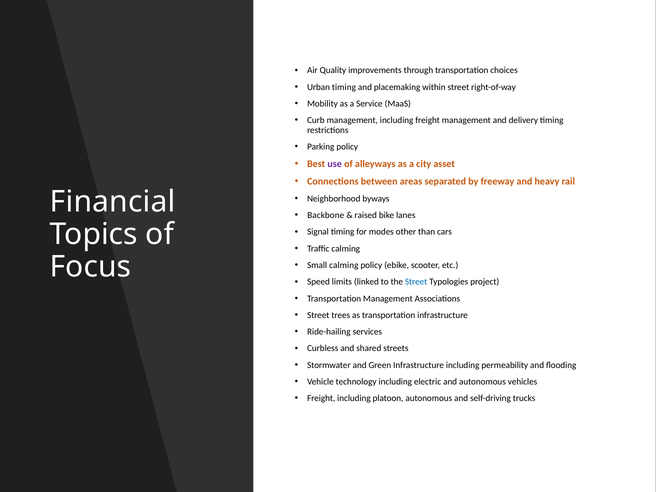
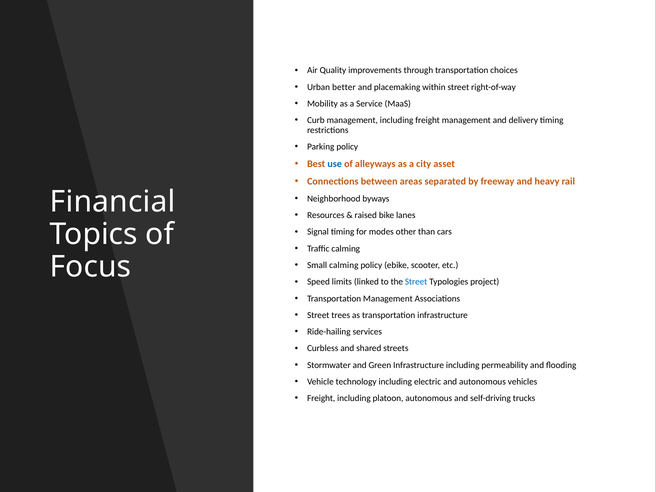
Urban timing: timing -> better
use colour: purple -> blue
Backbone: Backbone -> Resources
